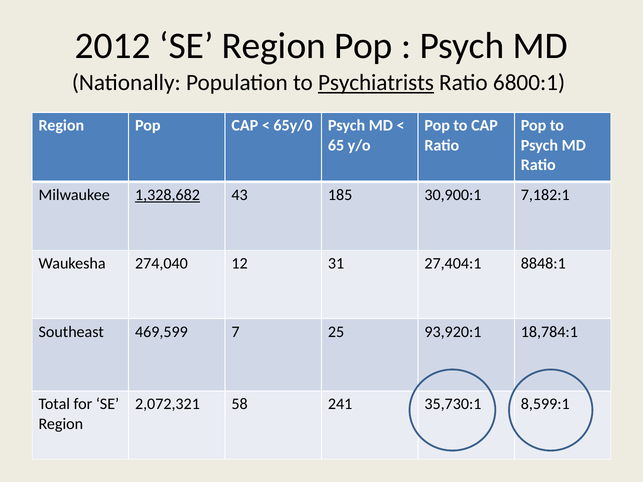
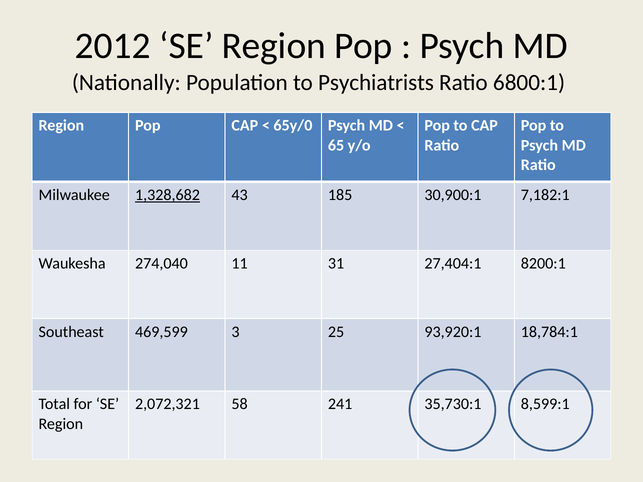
Psychiatrists underline: present -> none
12: 12 -> 11
8848:1: 8848:1 -> 8200:1
7: 7 -> 3
